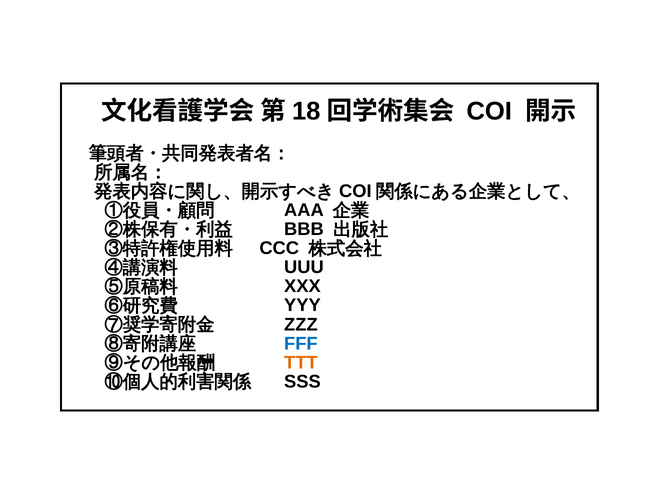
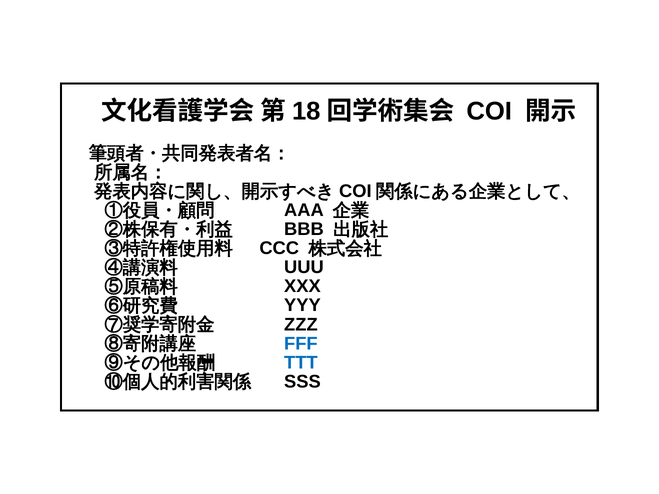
TTT colour: orange -> blue
